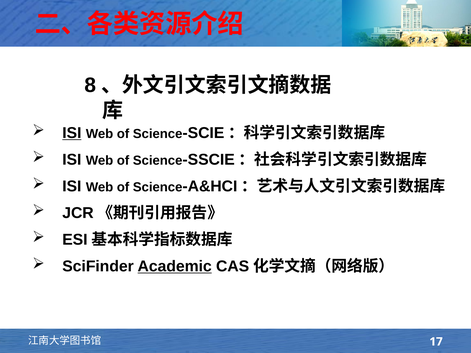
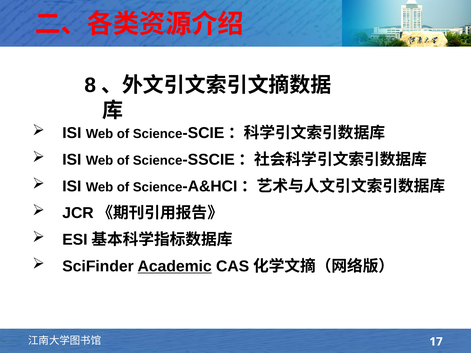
ISI at (72, 133) underline: present -> none
